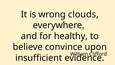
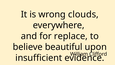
healthy: healthy -> replace
convince: convince -> beautiful
